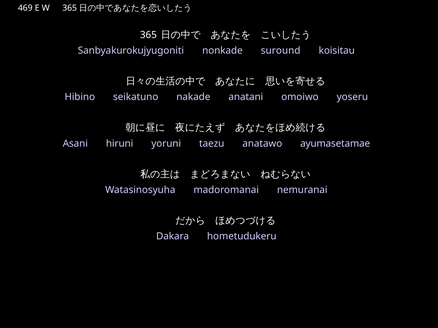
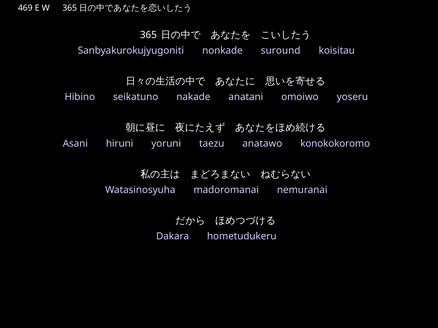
ayumasetamae: ayumasetamae -> konokokoromo
